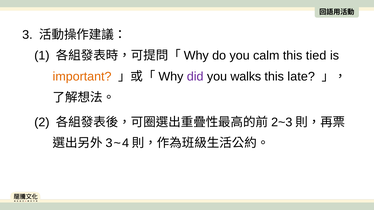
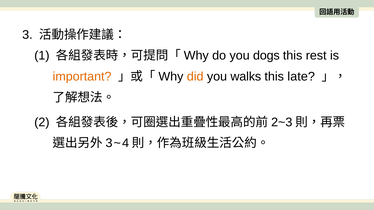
calm: calm -> dogs
tied: tied -> rest
did colour: purple -> orange
